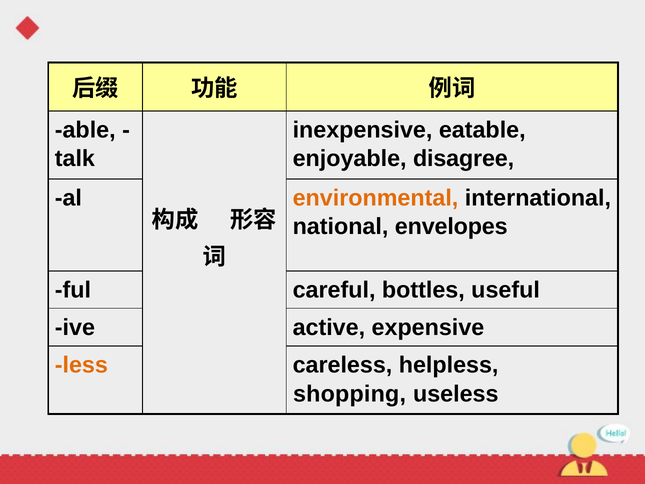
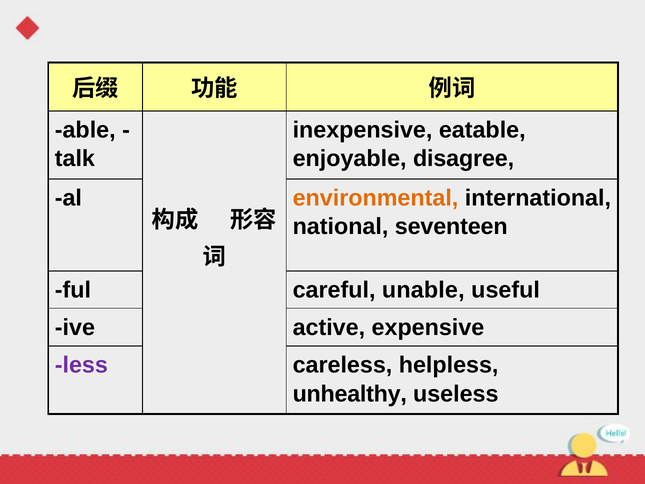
envelopes: envelopes -> seventeen
bottles: bottles -> unable
less colour: orange -> purple
shopping: shopping -> unhealthy
